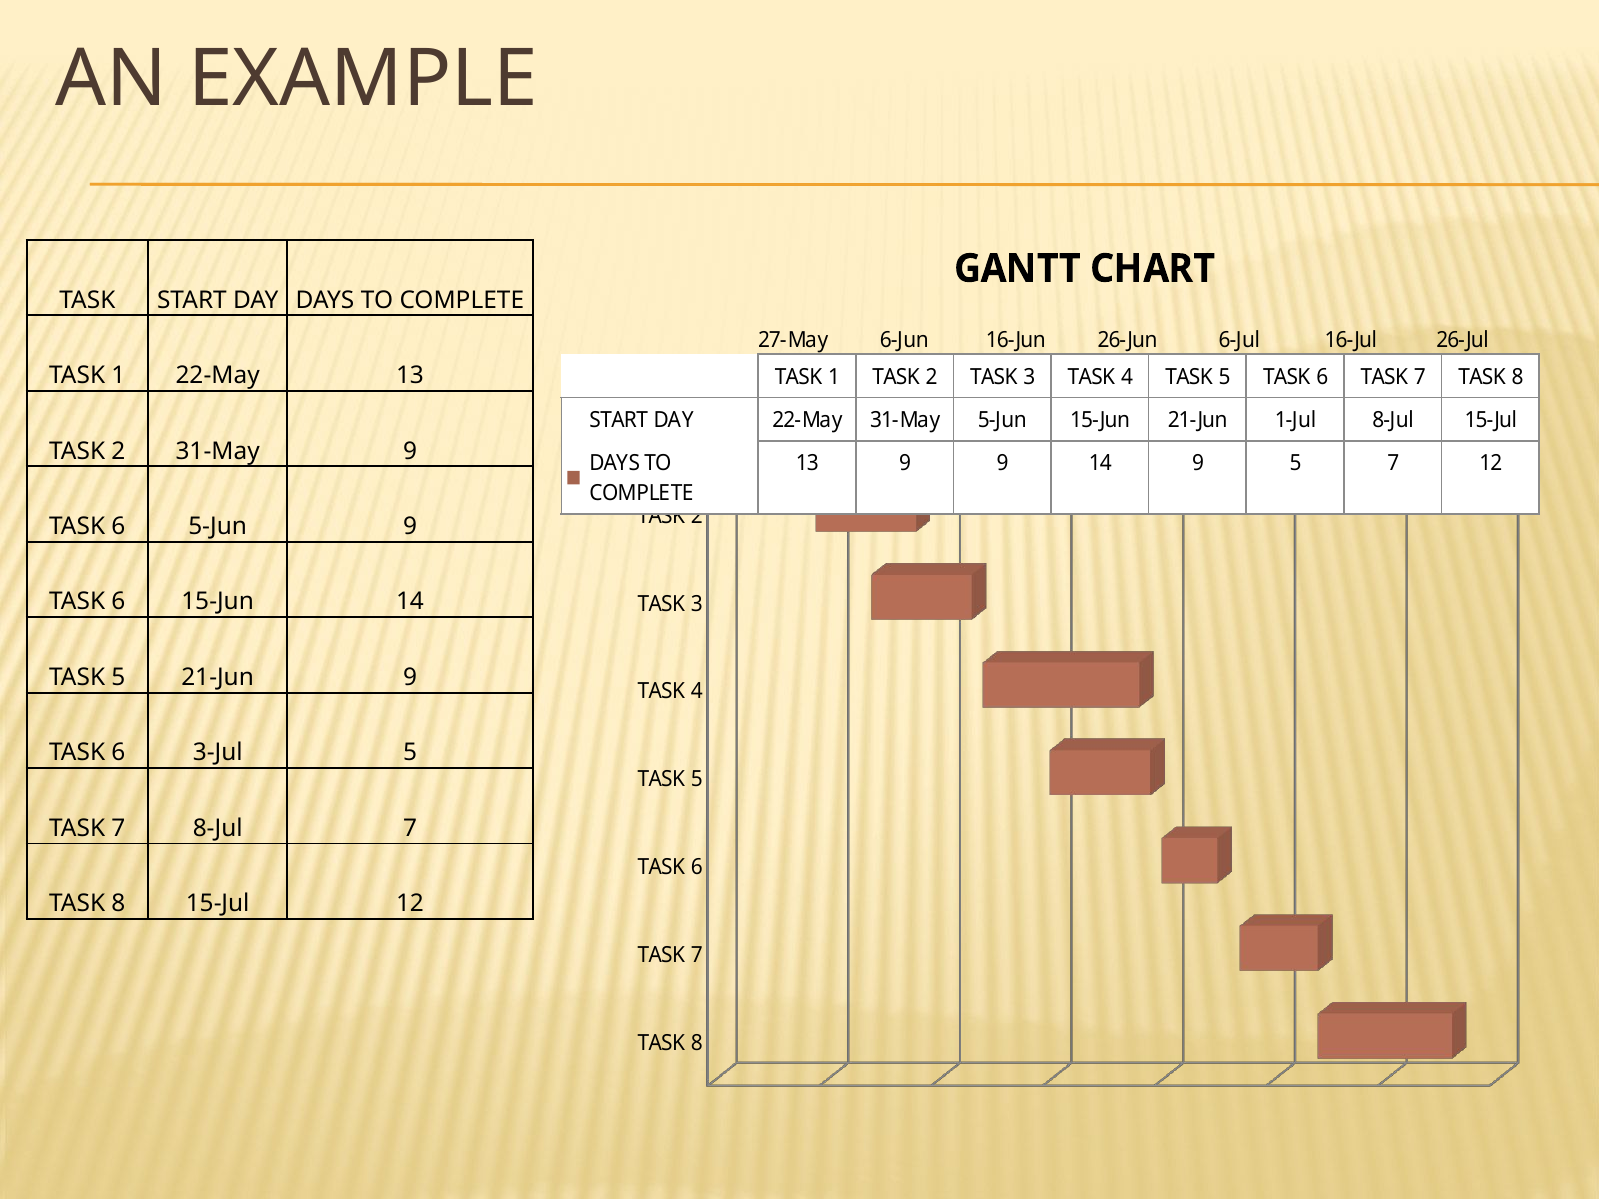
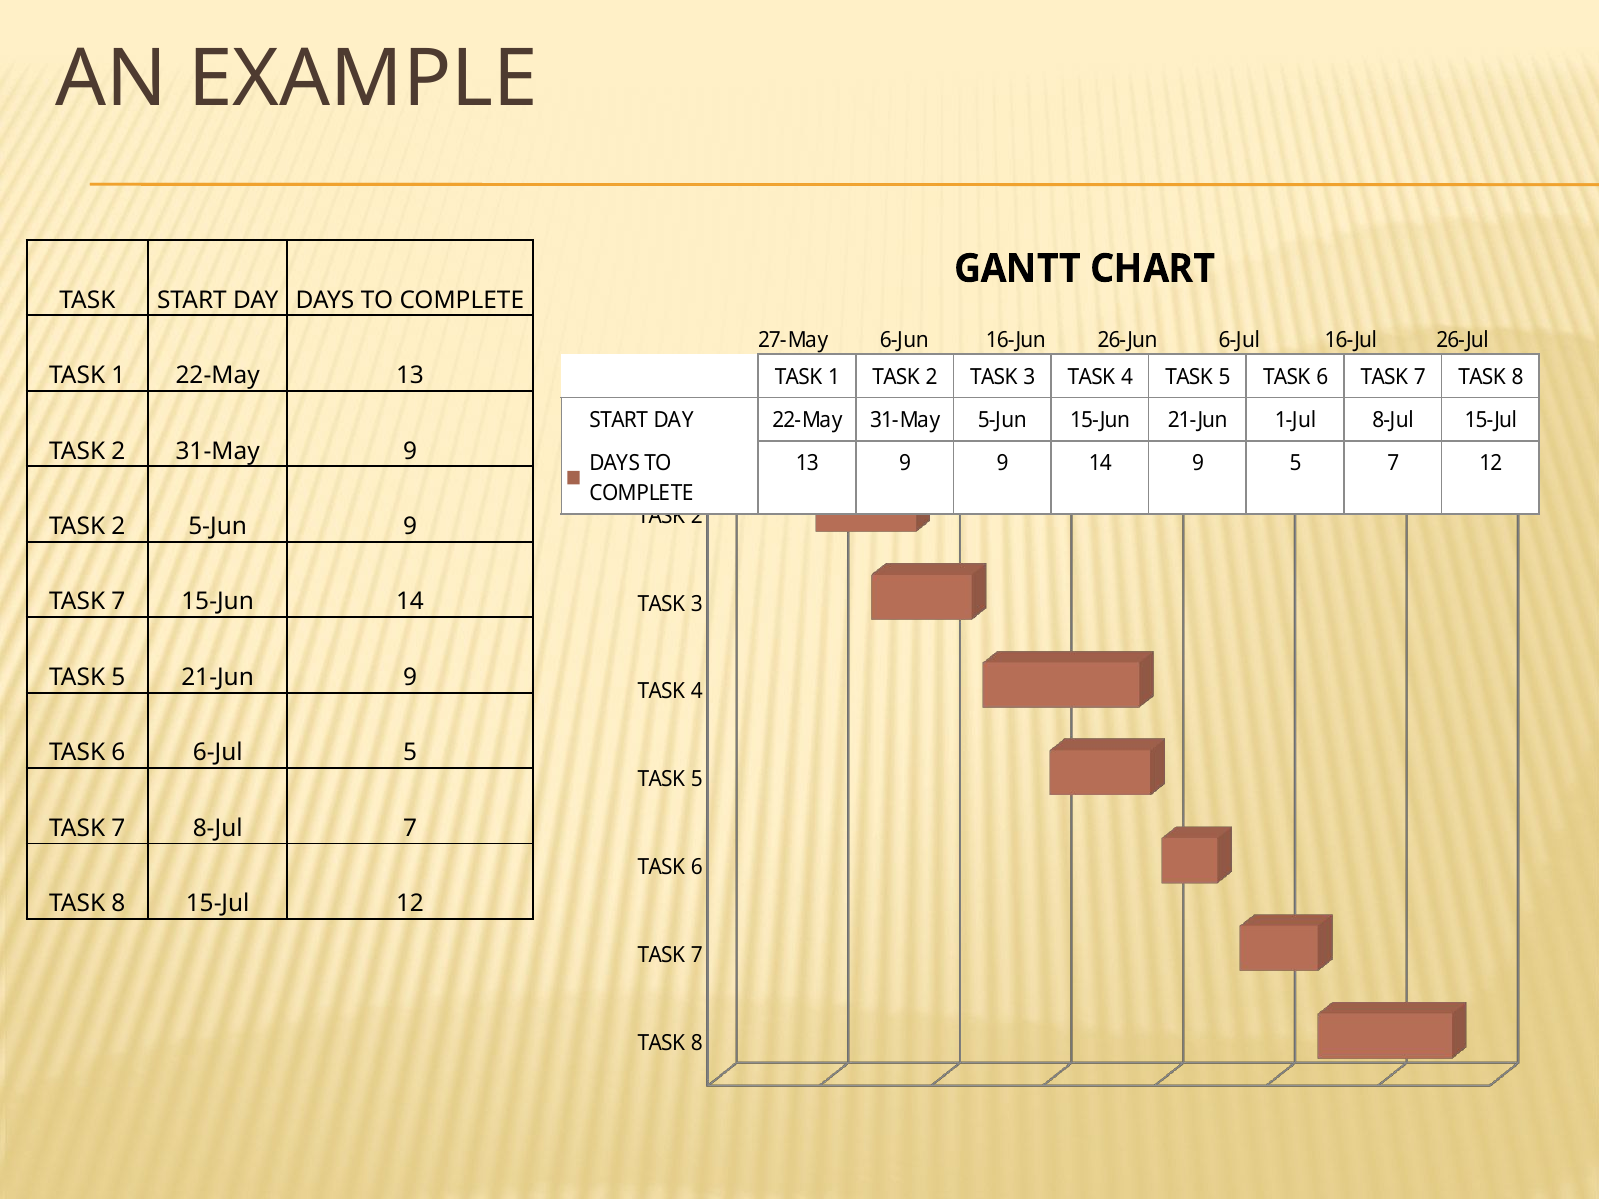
6 at (118, 527): 6 -> 2
6 at (118, 602): 6 -> 7
6 3-Jul: 3-Jul -> 6-Jul
